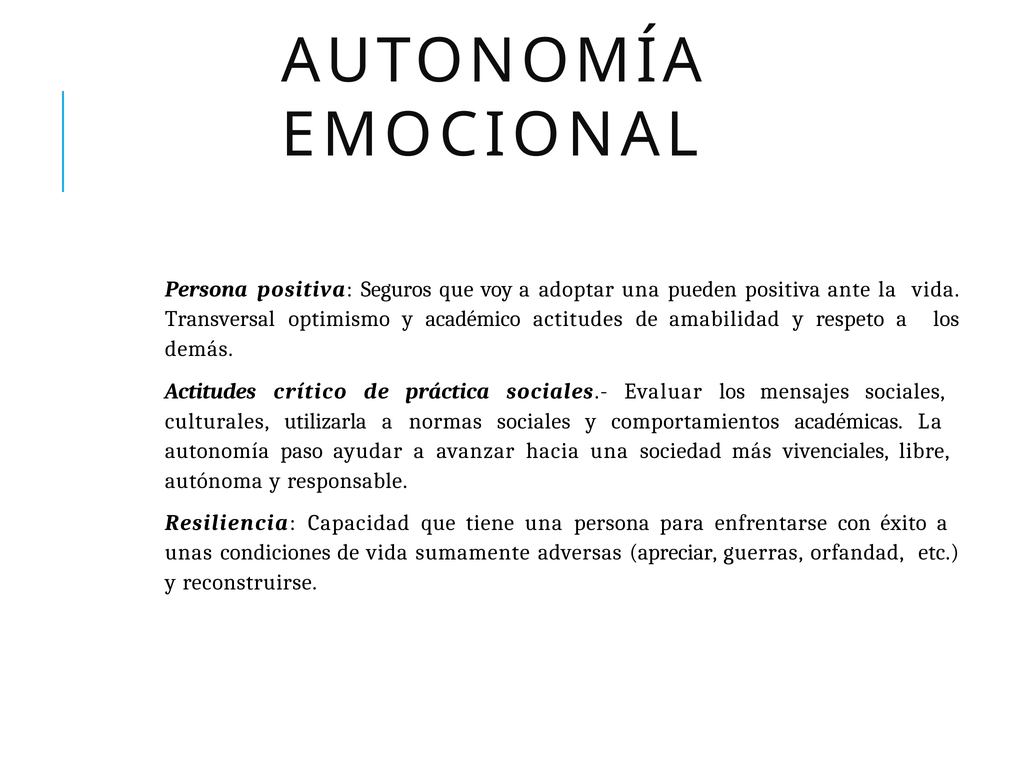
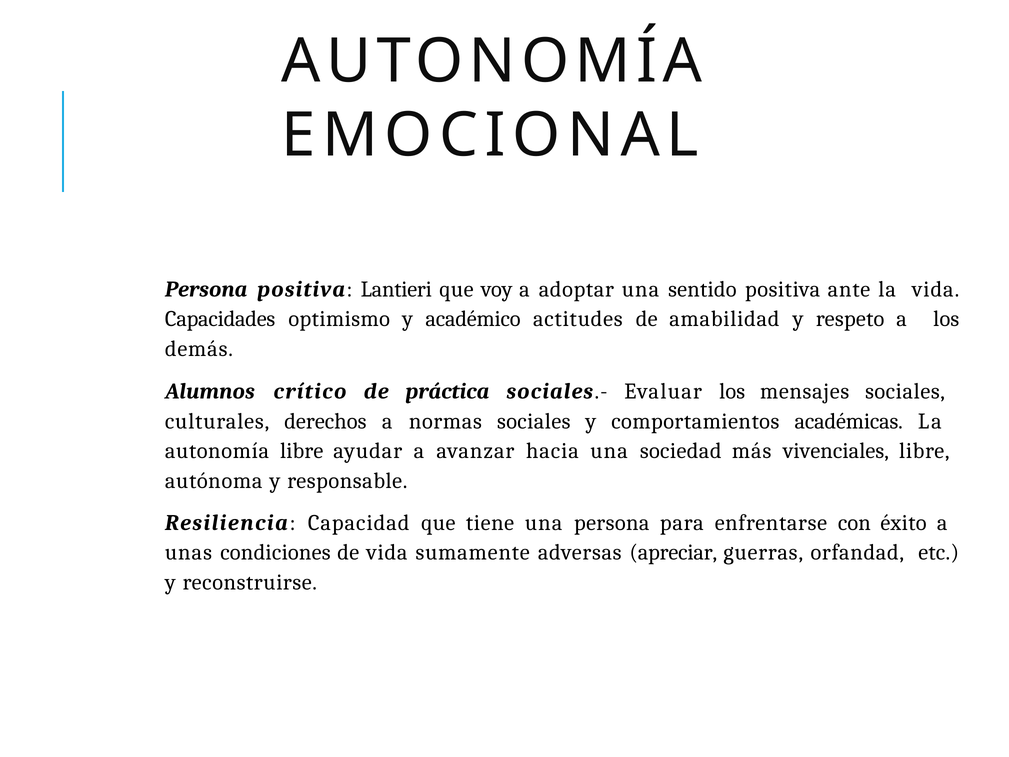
Seguros: Seguros -> Lantieri
pueden: pueden -> sentido
Transversal: Transversal -> Capacidades
Actitudes at (210, 391): Actitudes -> Alumnos
utilizarla: utilizarla -> derechos
autonomía paso: paso -> libre
